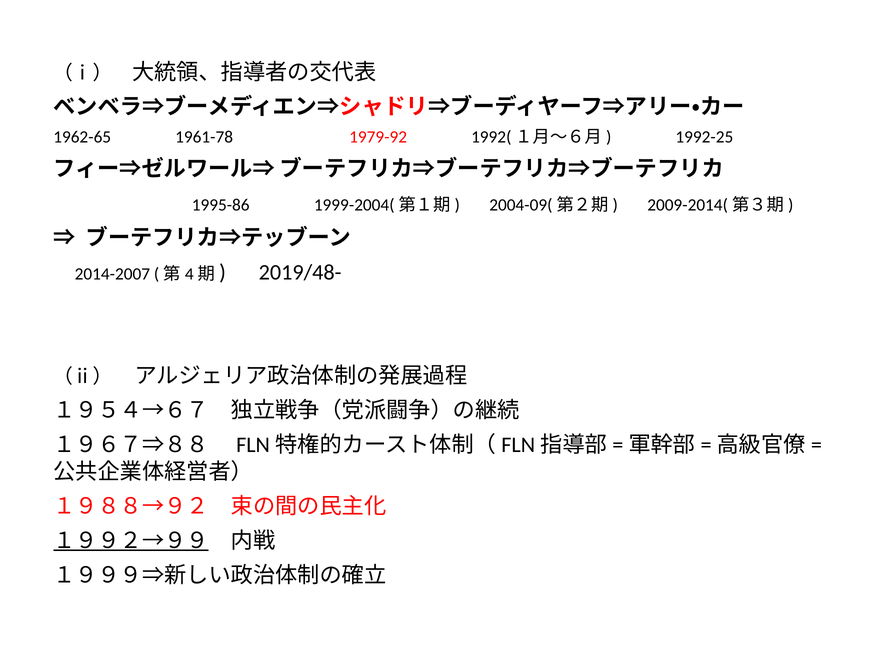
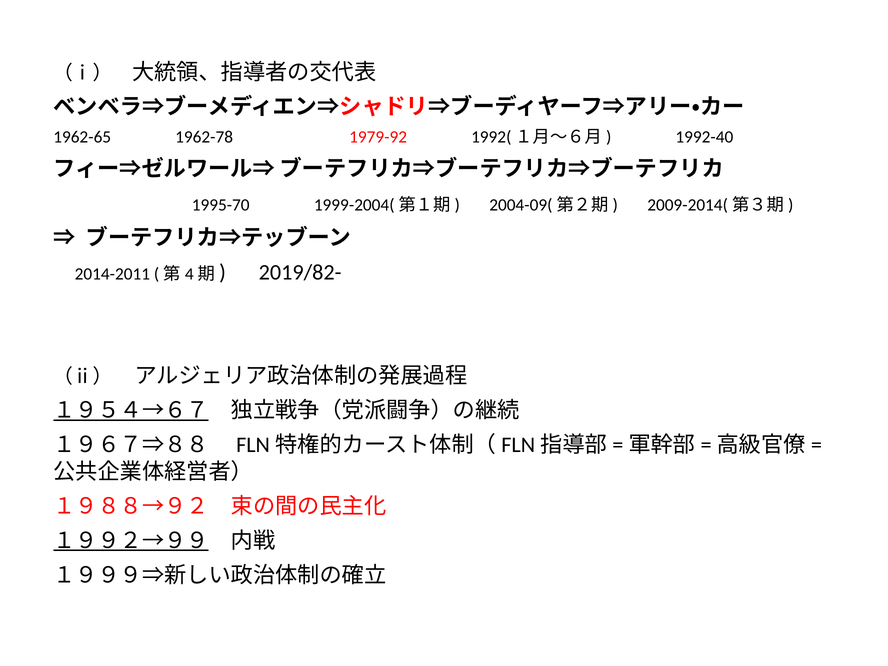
1961-78: 1961-78 -> 1962-78
1992-25: 1992-25 -> 1992-40
1995-86: 1995-86 -> 1995-70
2014-2007: 2014-2007 -> 2014-2011
2019/48-: 2019/48- -> 2019/82-
１９５４→６７ underline: none -> present
